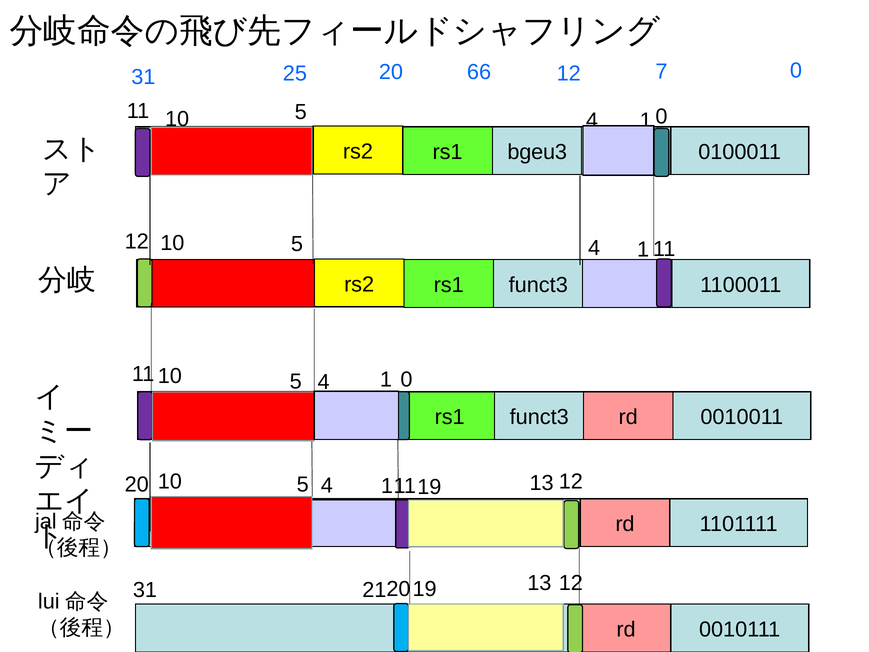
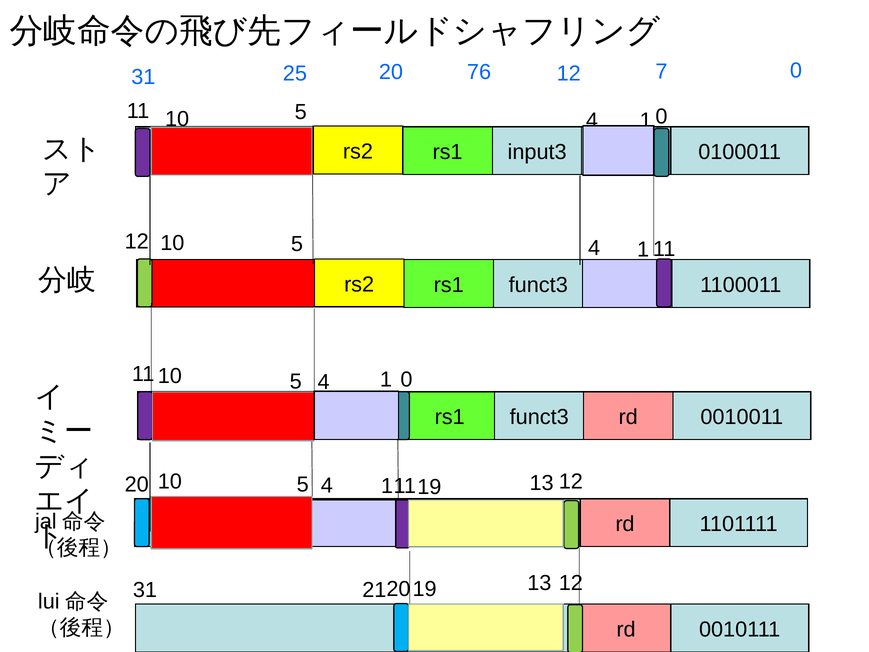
66: 66 -> 76
bgeu3: bgeu3 -> input3
